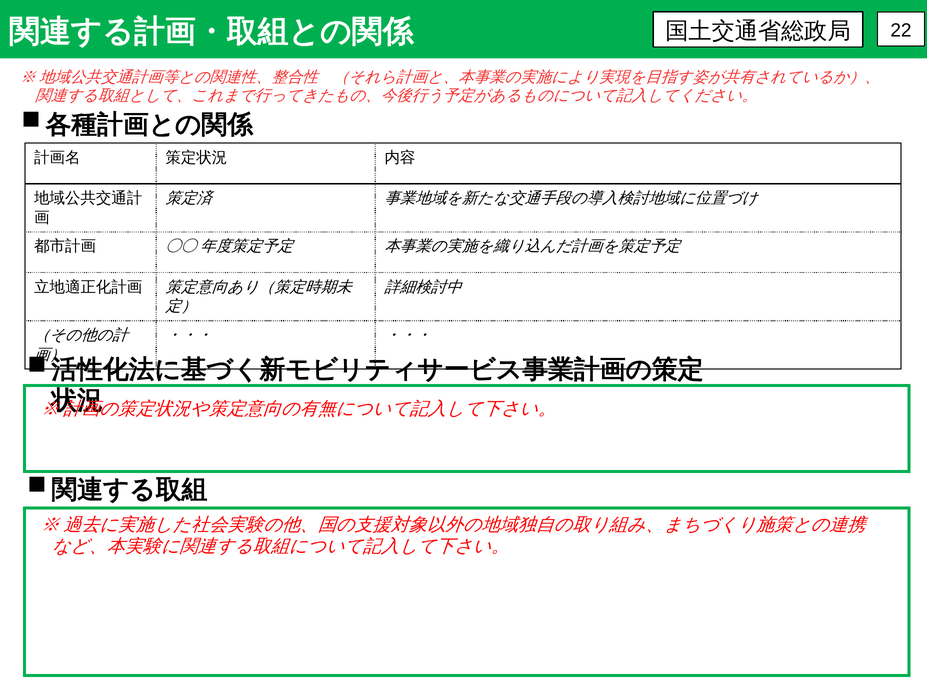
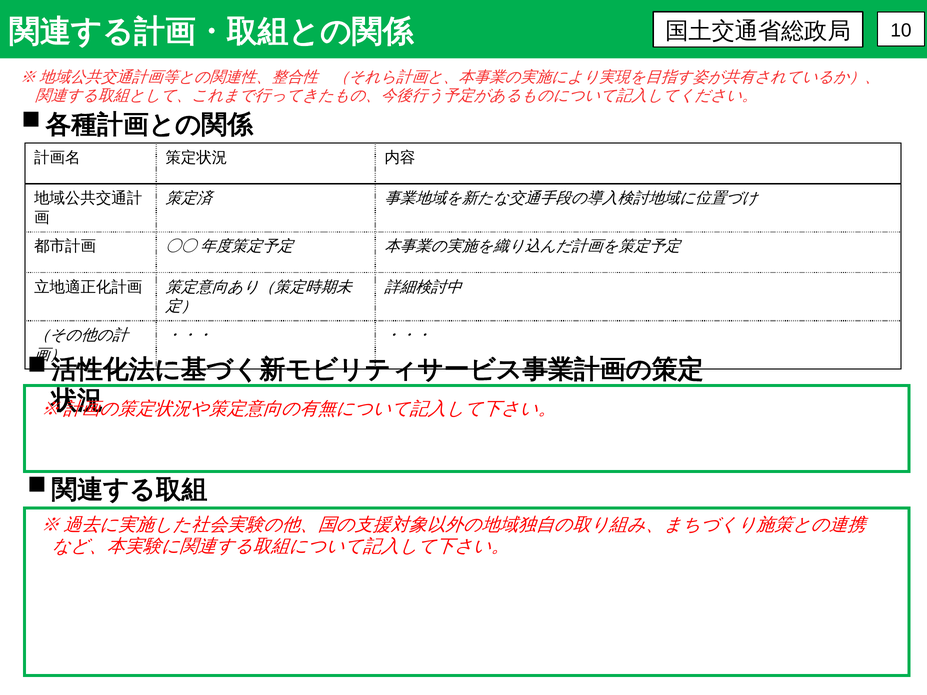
22: 22 -> 10
